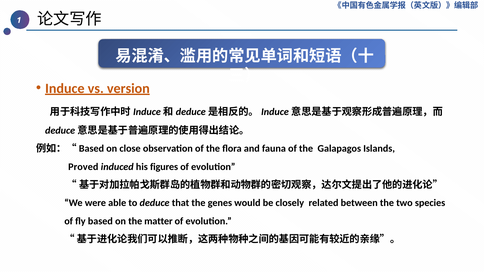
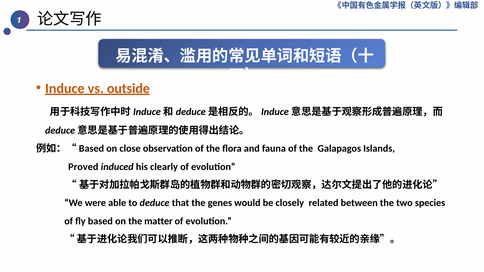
version: version -> outside
figures: figures -> clearly
